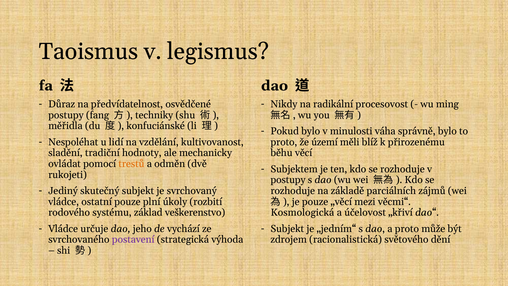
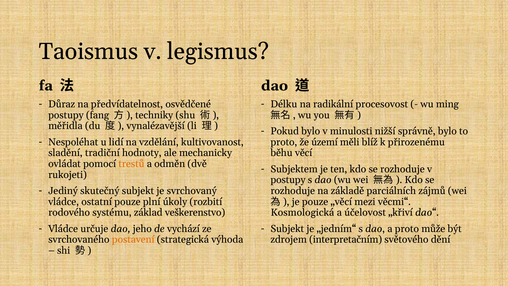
Nikdy: Nikdy -> Délku
konfuciánské: konfuciánské -> vynalézavější
váha: váha -> nižší
postavení colour: purple -> orange
racionalistická: racionalistická -> interpretačním
